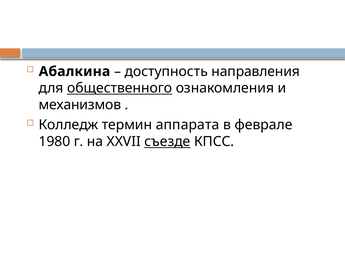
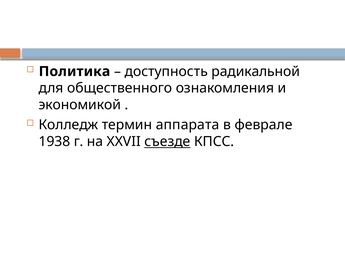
Абалкина: Абалкина -> Политика
направления: направления -> радикальной
общественного underline: present -> none
механизмов: механизмов -> экономикой
1980: 1980 -> 1938
